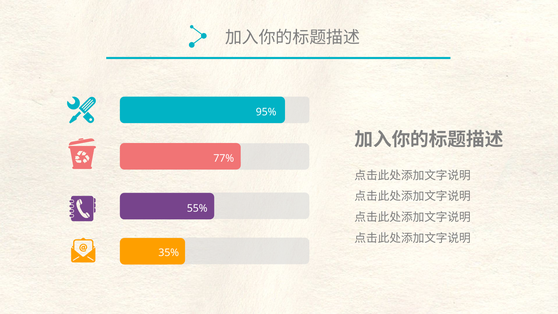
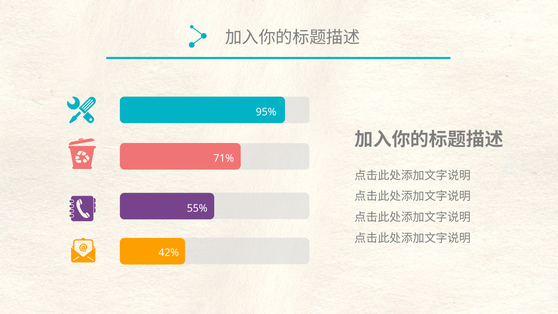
77%: 77% -> 71%
35%: 35% -> 42%
